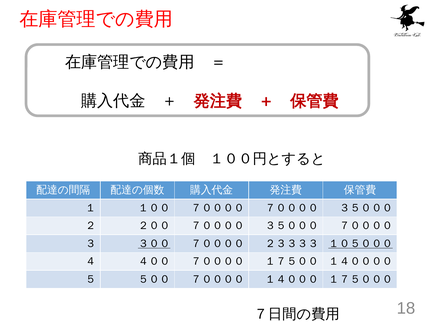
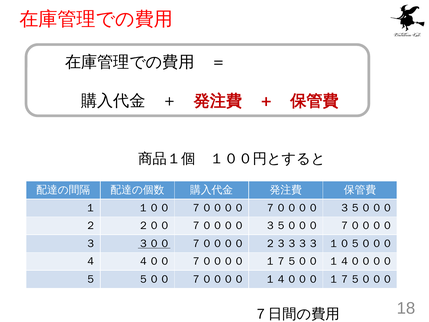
１０５０００ underline: present -> none
